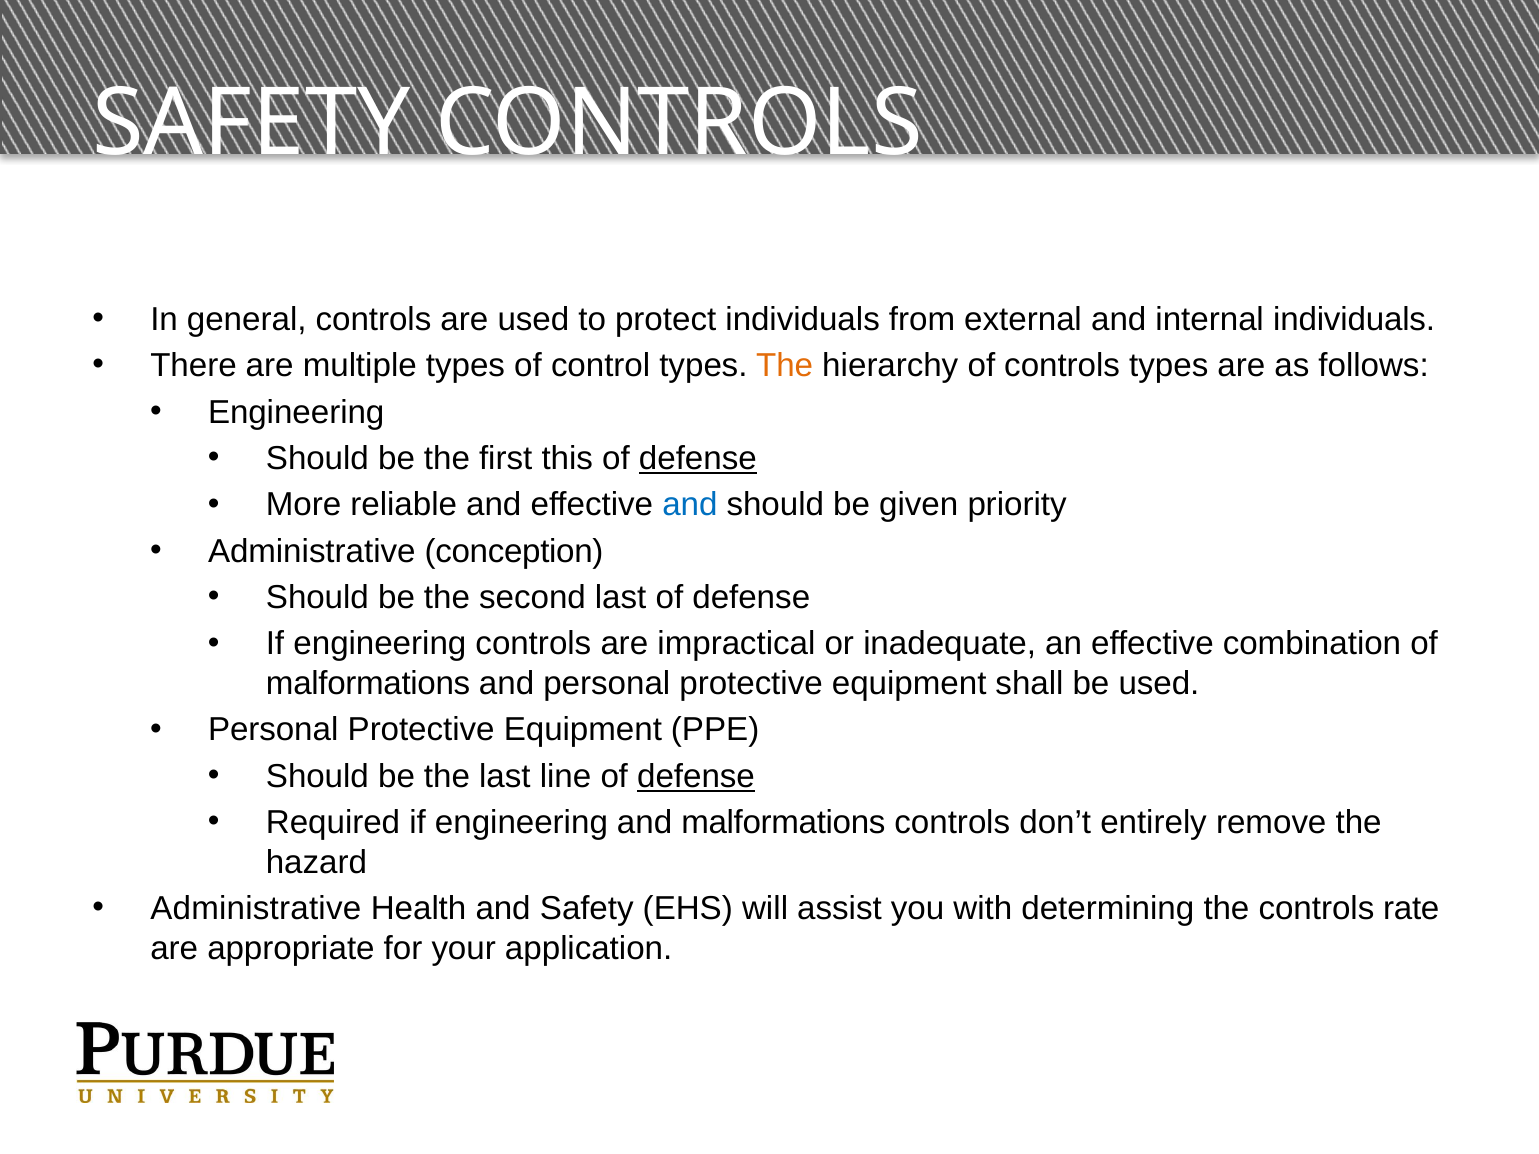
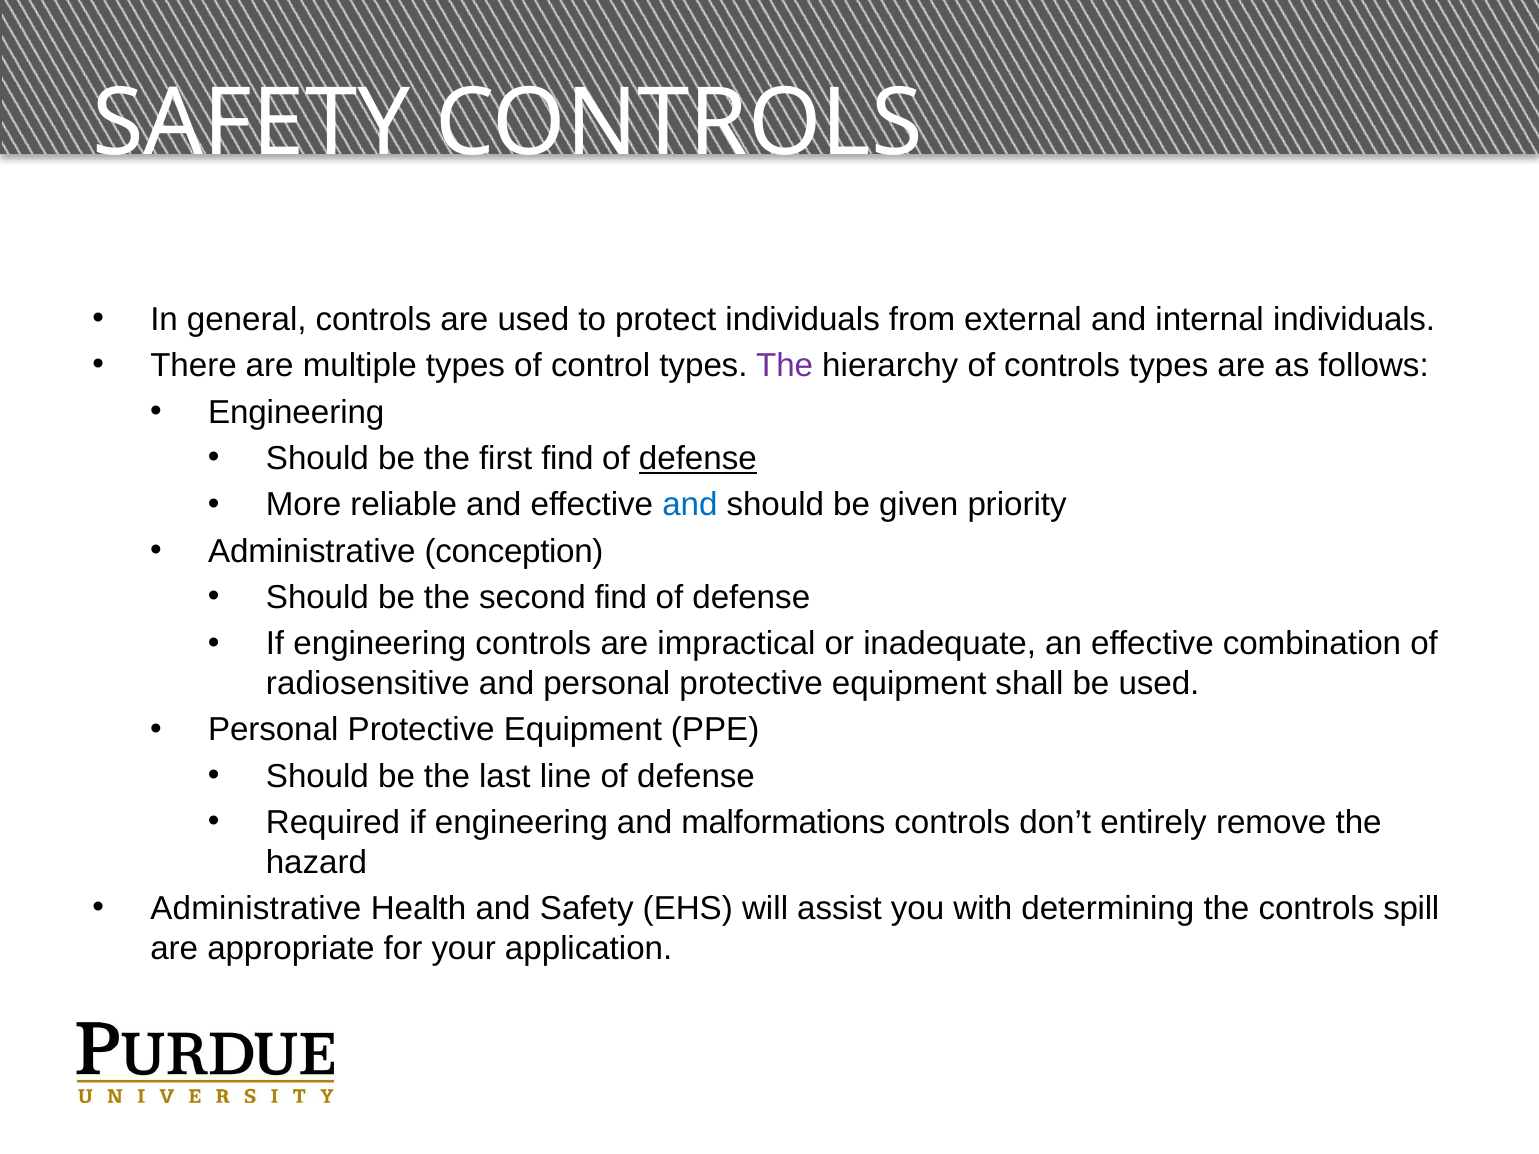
The at (785, 366) colour: orange -> purple
first this: this -> find
second last: last -> find
malformations at (368, 684): malformations -> radiosensitive
defense at (696, 777) underline: present -> none
rate: rate -> spill
